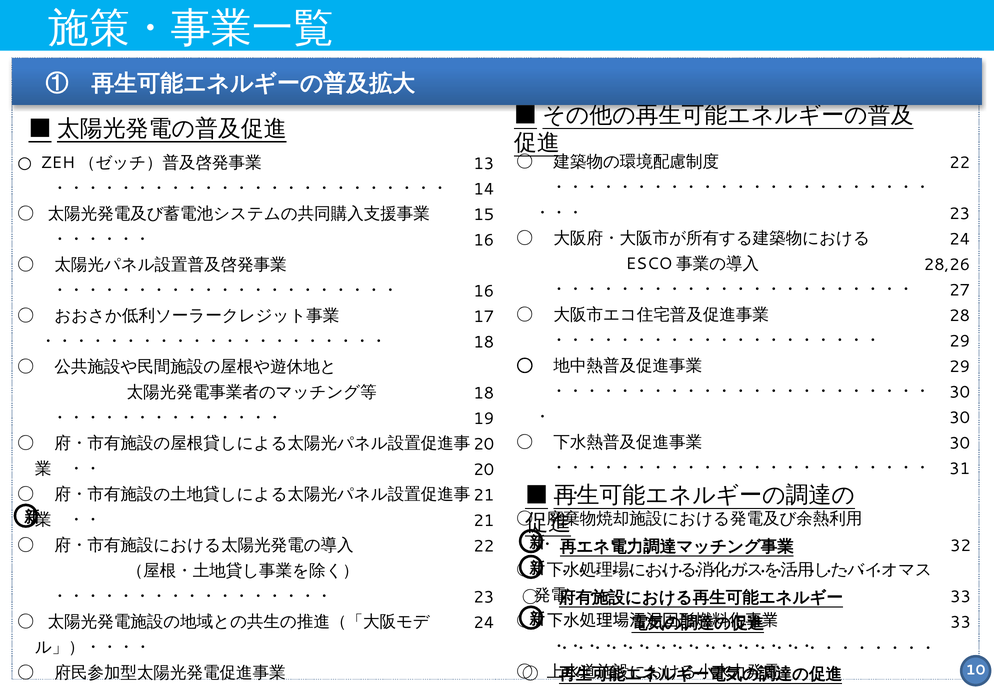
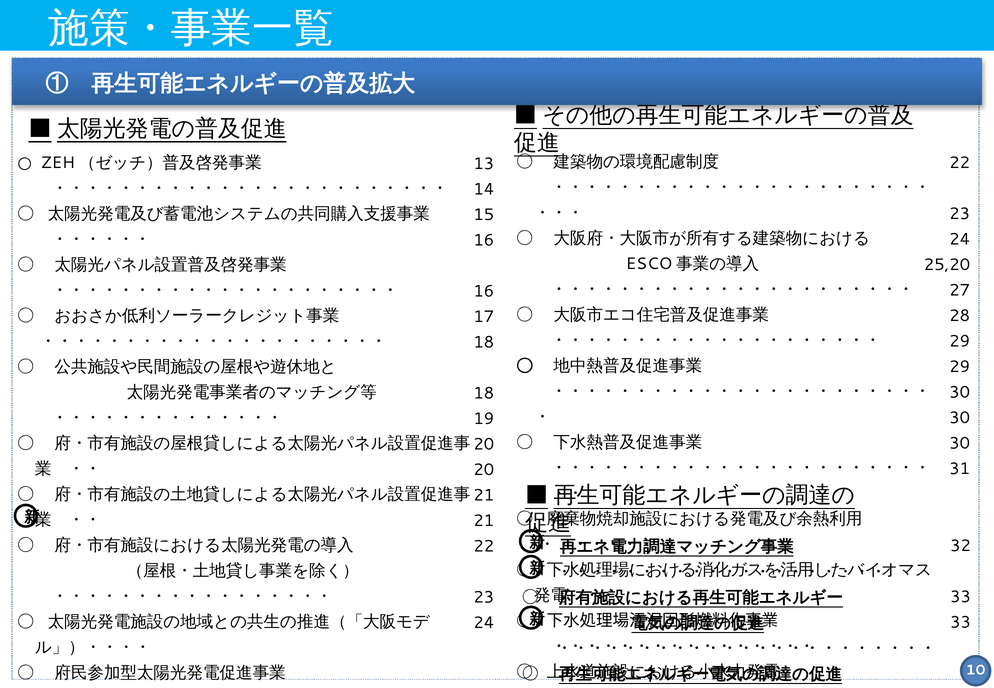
28,26: 28,26 -> 25,20
